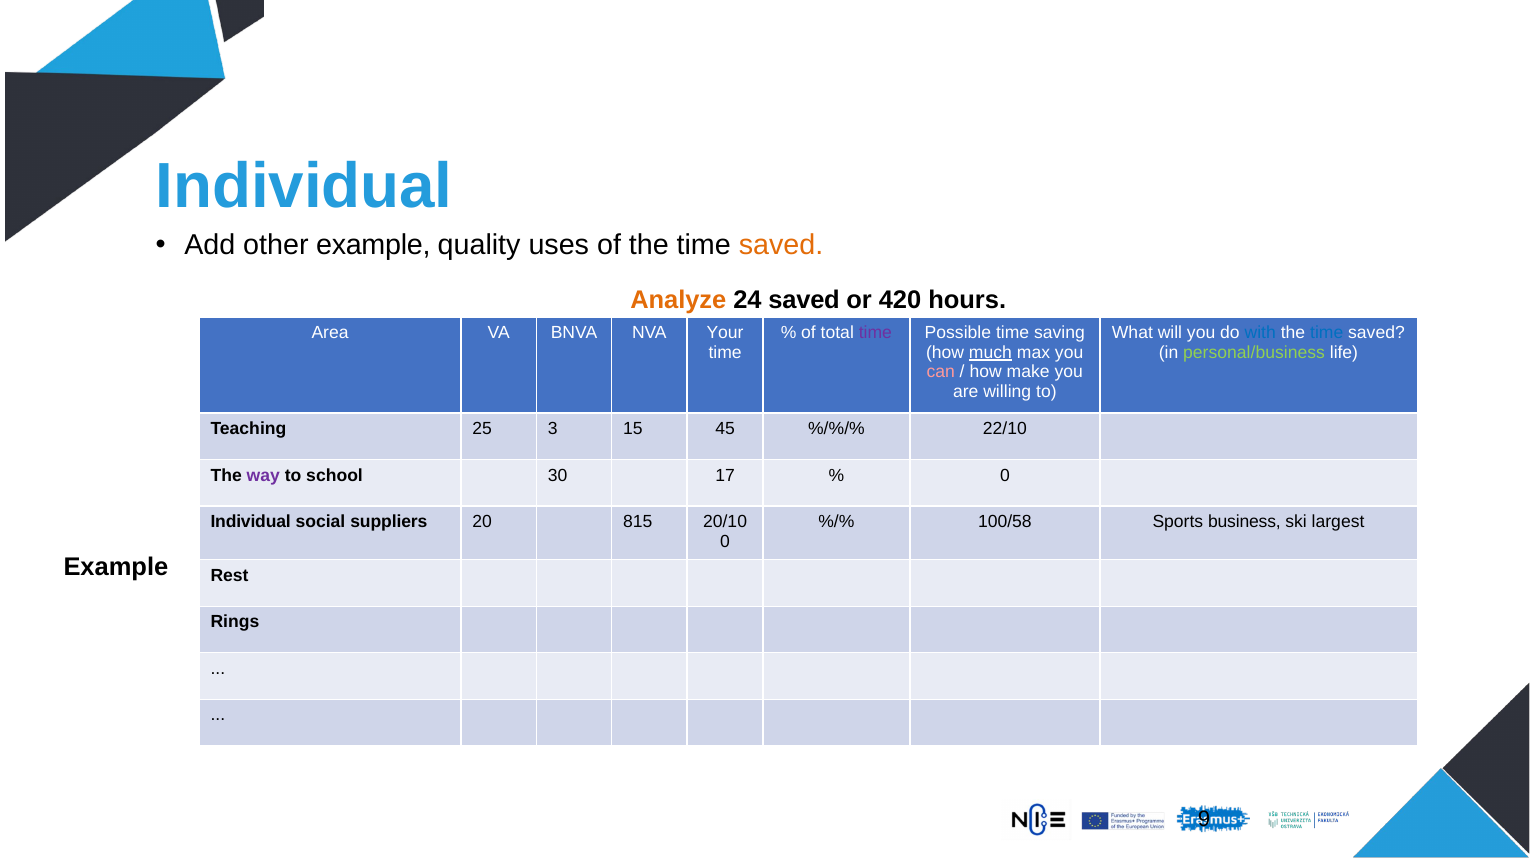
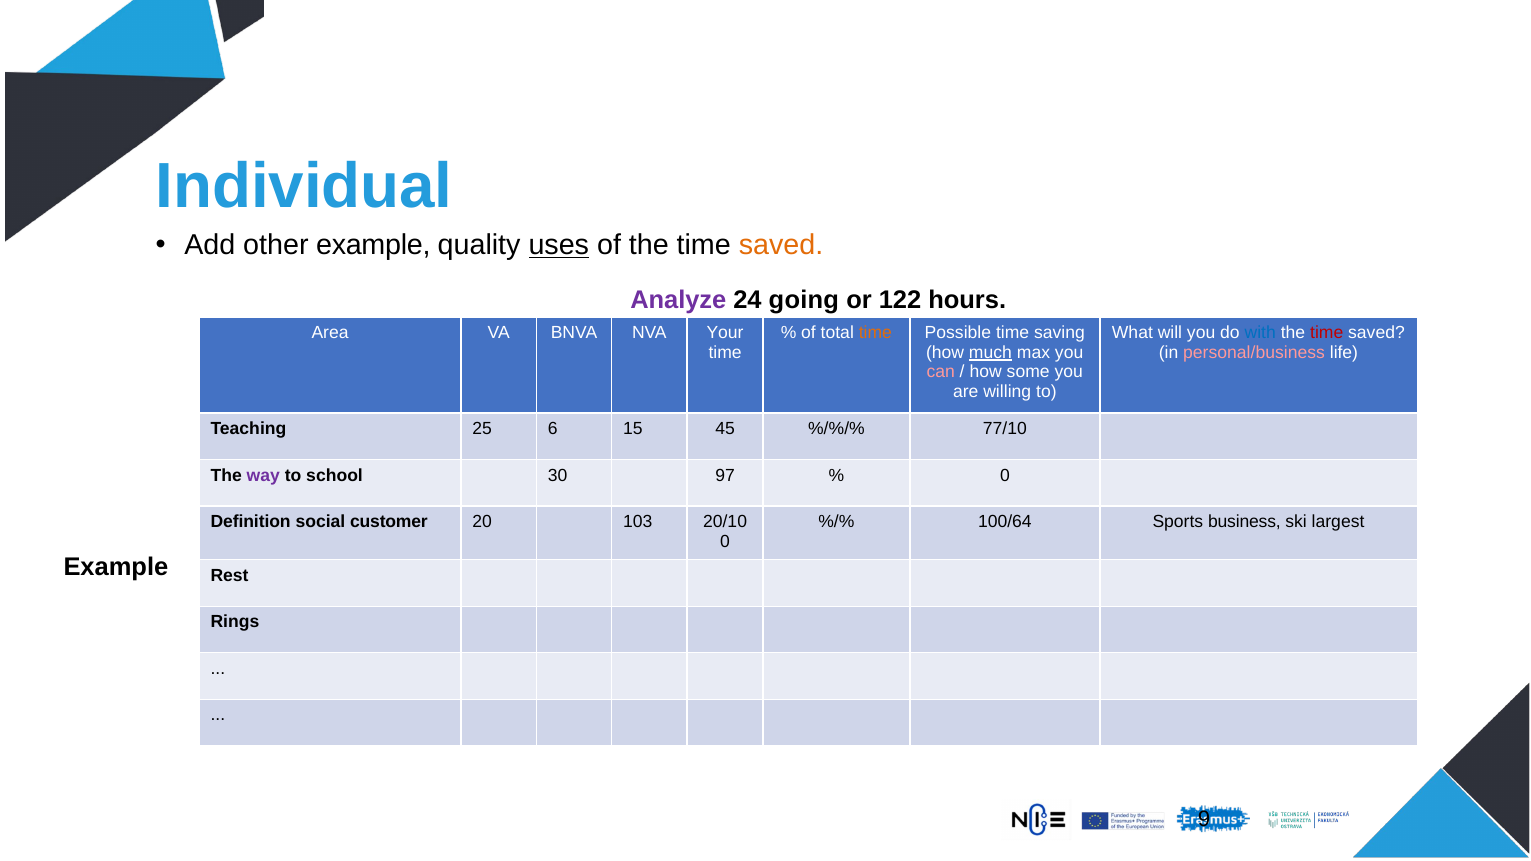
uses underline: none -> present
Analyze colour: orange -> purple
24 saved: saved -> going
420: 420 -> 122
time at (875, 333) colour: purple -> orange
time at (1327, 333) colour: blue -> red
personal/business colour: light green -> pink
make: make -> some
3: 3 -> 6
22/10: 22/10 -> 77/10
17: 17 -> 97
Individual at (251, 522): Individual -> Definition
suppliers: suppliers -> customer
815: 815 -> 103
100/58: 100/58 -> 100/64
